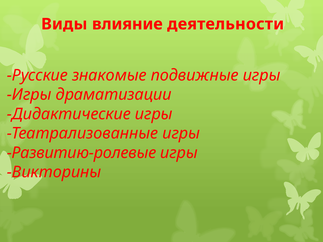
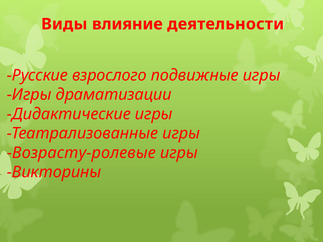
знакомые: знакомые -> взрослого
Развитию-ролевые: Развитию-ролевые -> Возрасту-ролевые
